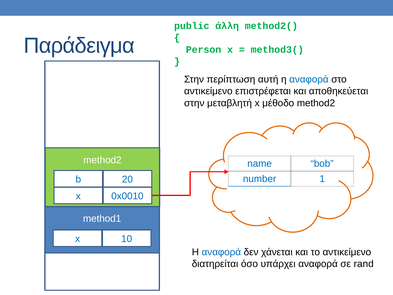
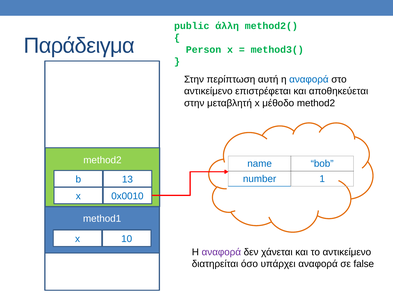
20: 20 -> 13
αναφορά at (221, 252) colour: blue -> purple
rand: rand -> false
